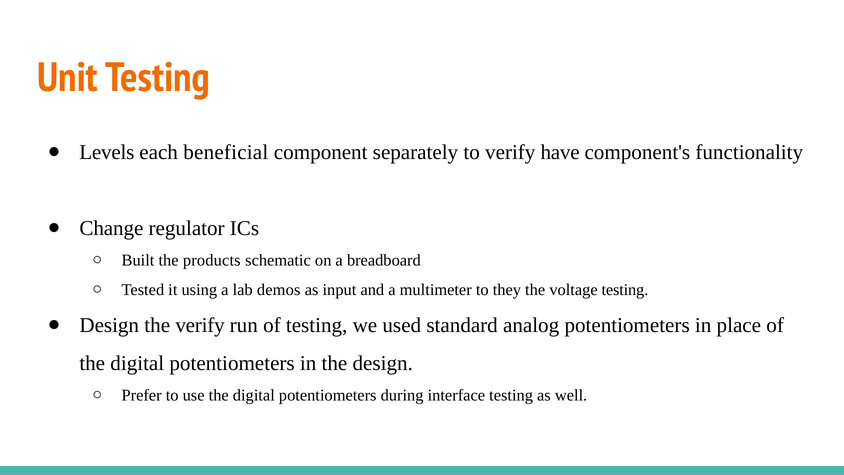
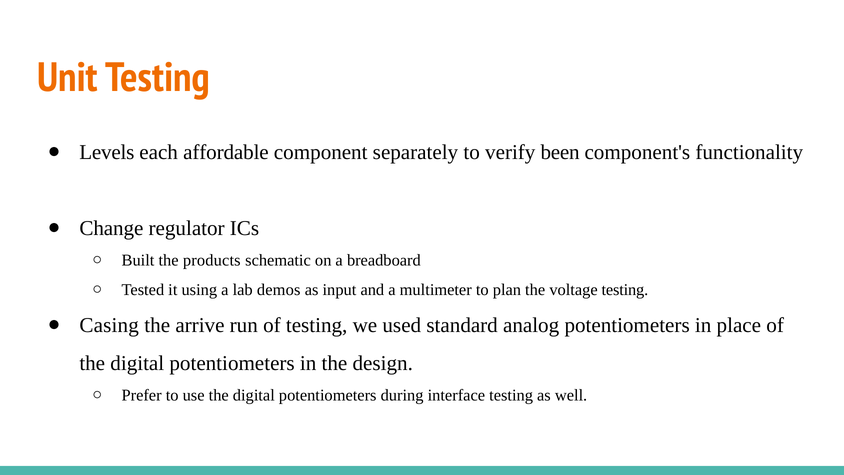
beneficial: beneficial -> affordable
have: have -> been
they: they -> plan
Design at (109, 325): Design -> Casing
the verify: verify -> arrive
